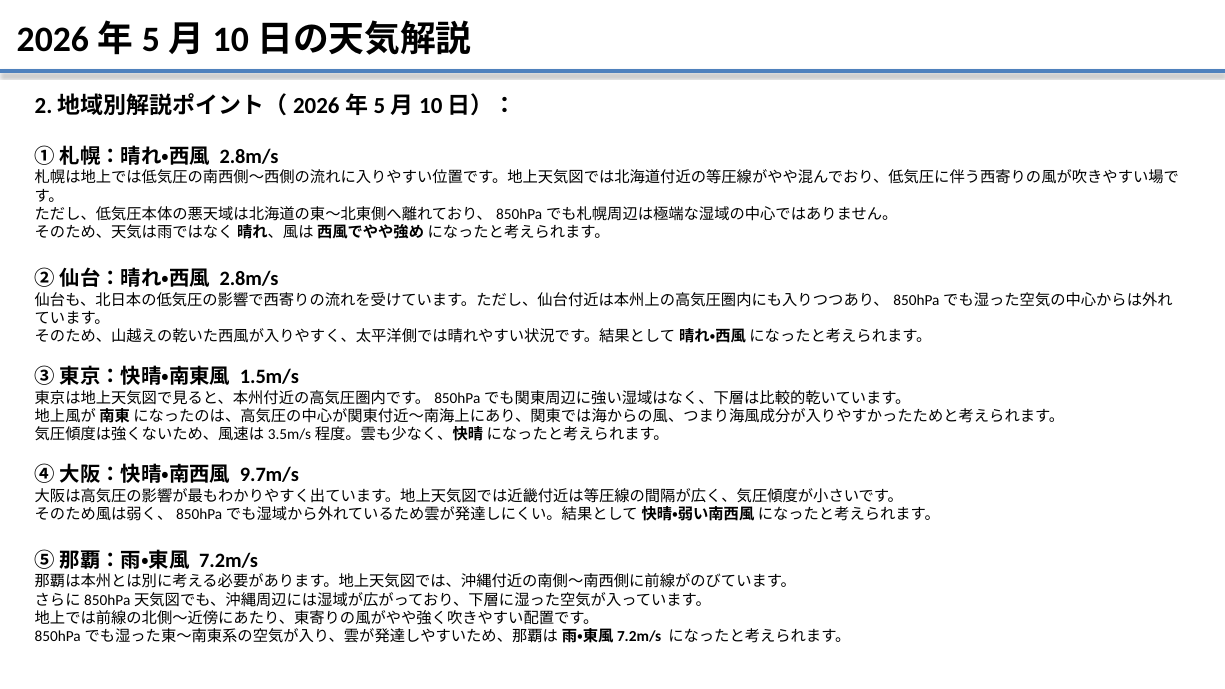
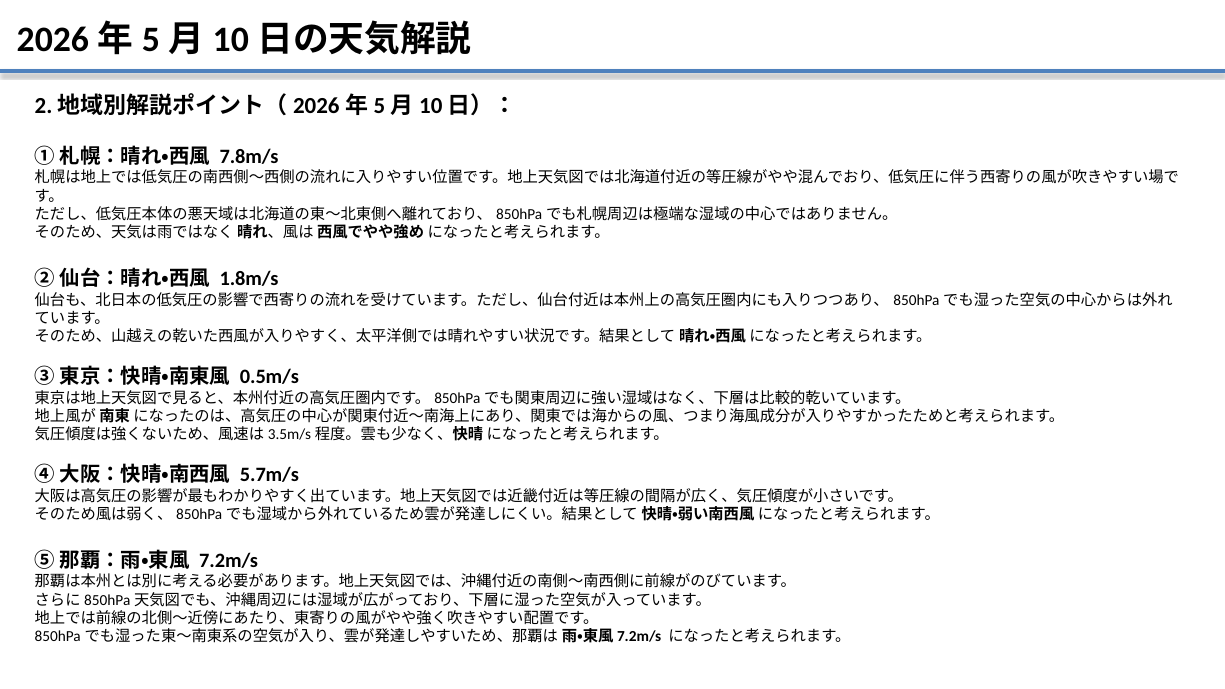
2.8m/s at (249, 157): 2.8m/s -> 7.8m/s
2.8m/s at (249, 279): 2.8m/s -> 1.8m/s
1.5m/s: 1.5m/s -> 0.5m/s
9.7m/s: 9.7m/s -> 5.7m/s
